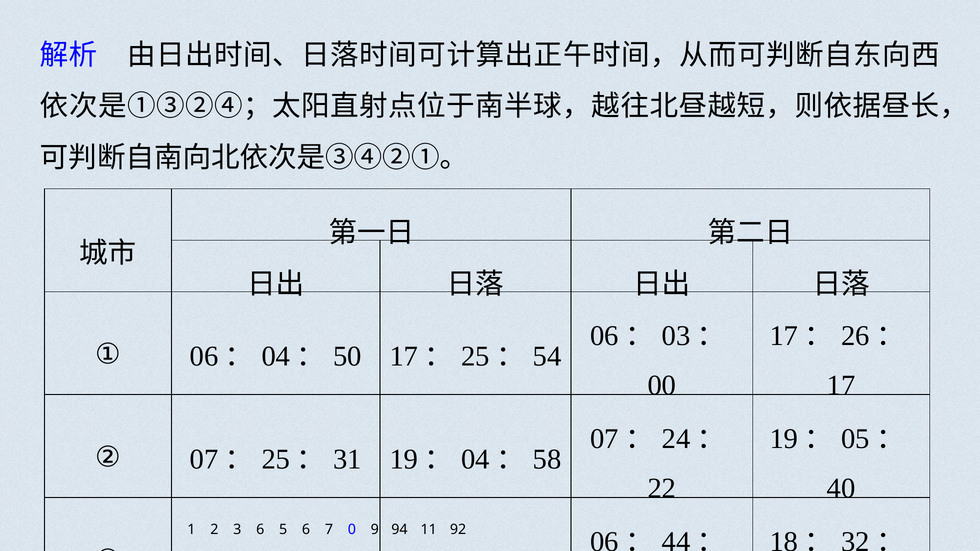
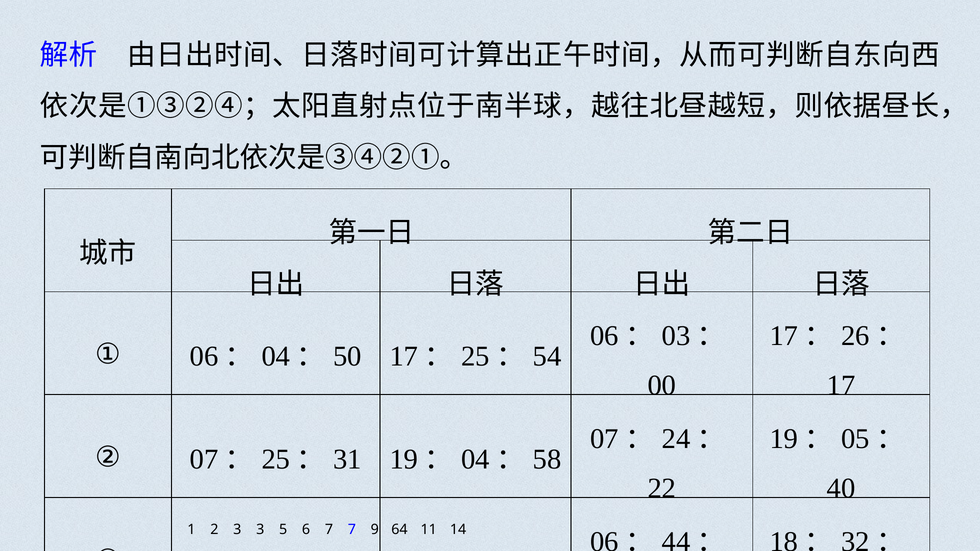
1 6: 6 -> 3
7 0: 0 -> 7
94: 94 -> 64
92: 92 -> 14
